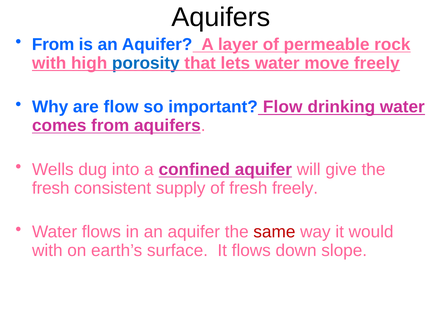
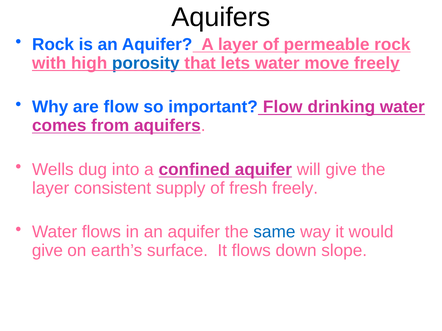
From at (53, 45): From -> Rock
fresh at (51, 188): fresh -> layer
same colour: red -> blue
with at (47, 251): with -> give
